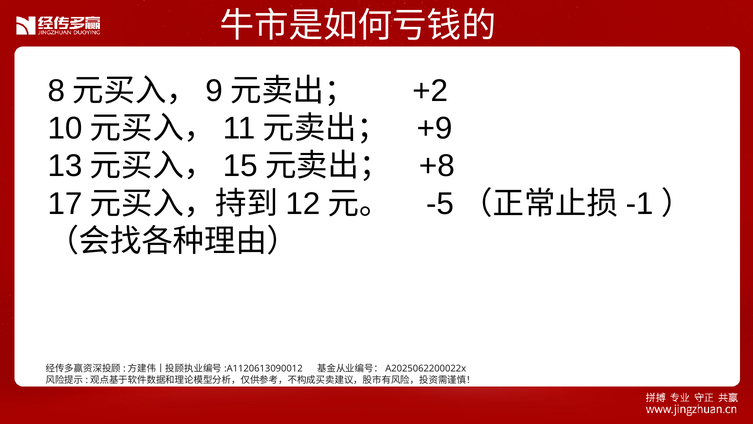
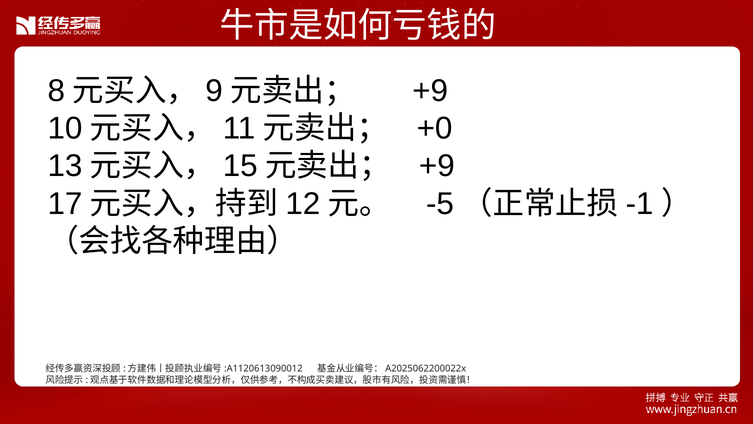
+2 at (430, 91): +2 -> +9
+9: +9 -> +0
+8 at (437, 166): +8 -> +9
